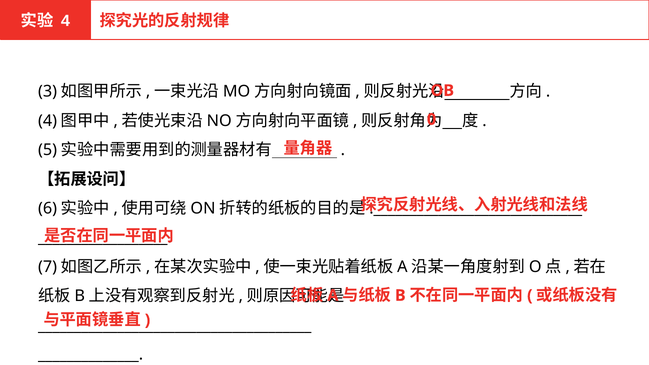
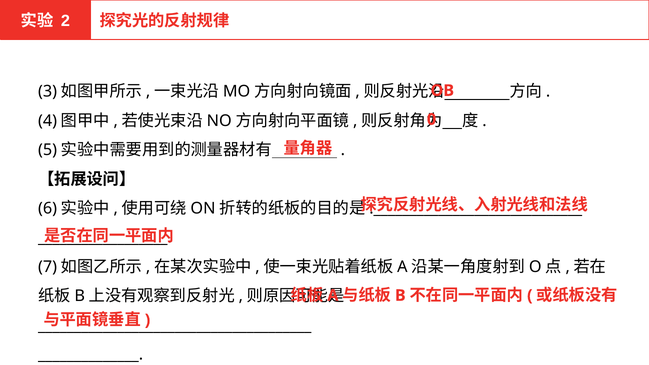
4 at (65, 21): 4 -> 2
